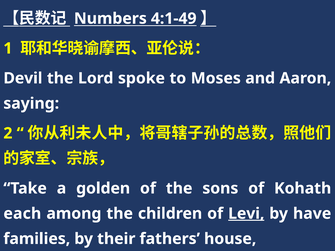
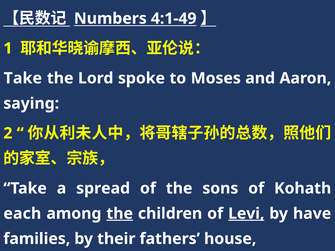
Devil at (23, 78): Devil -> Take
golden: golden -> spread
the at (120, 214) underline: none -> present
